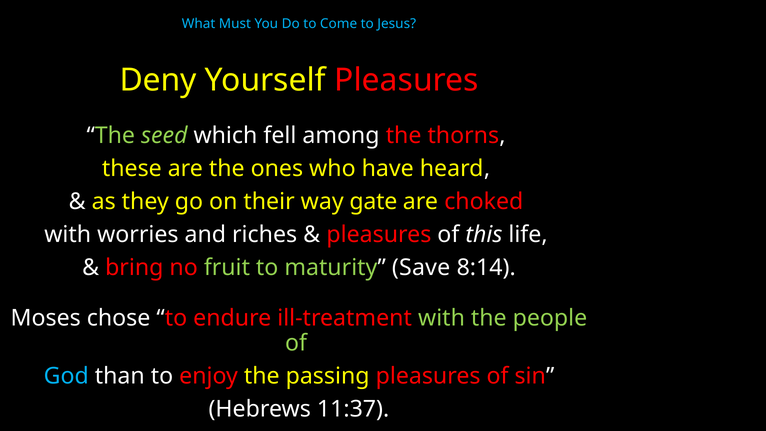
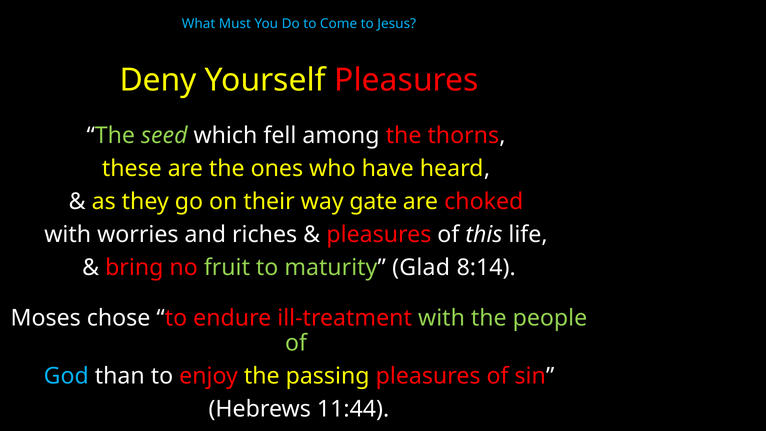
Save: Save -> Glad
11:37: 11:37 -> 11:44
